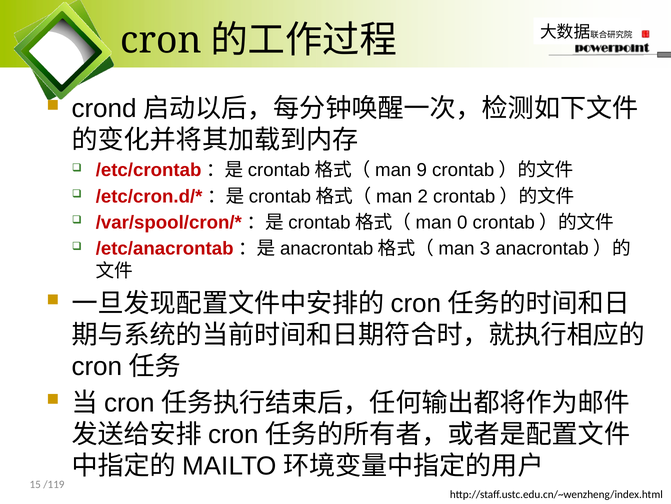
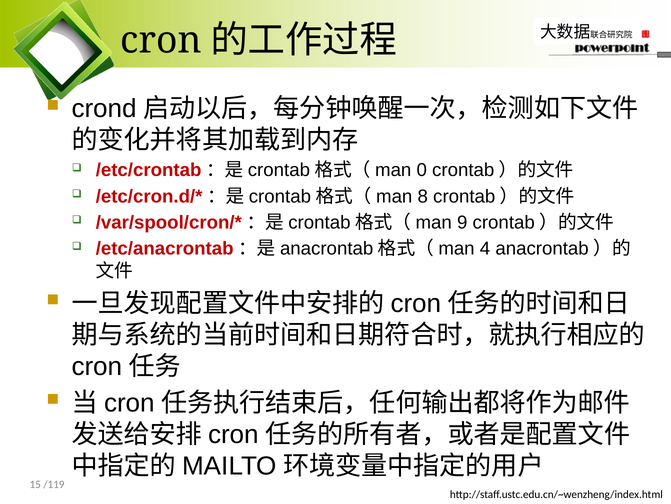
9: 9 -> 0
2: 2 -> 8
0: 0 -> 9
3: 3 -> 4
